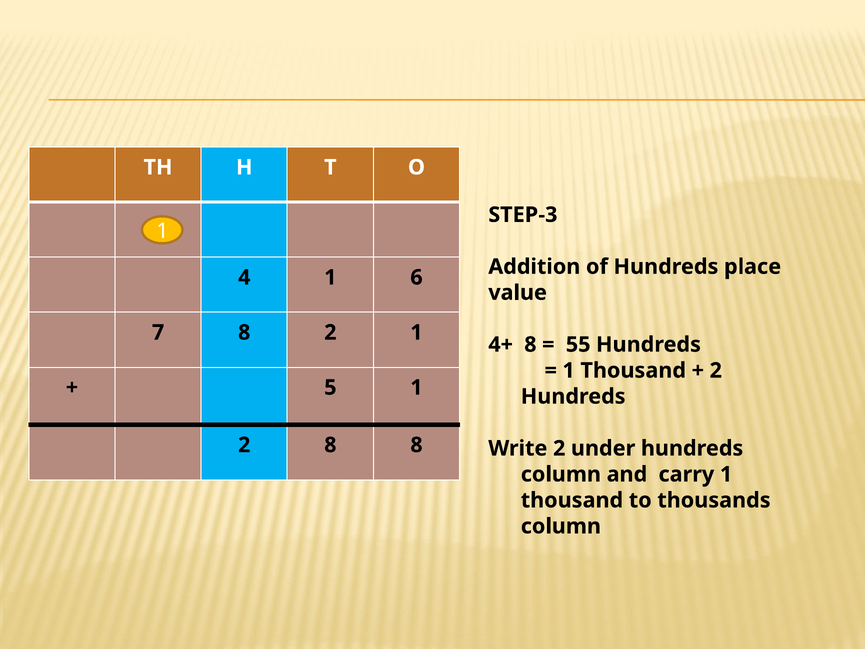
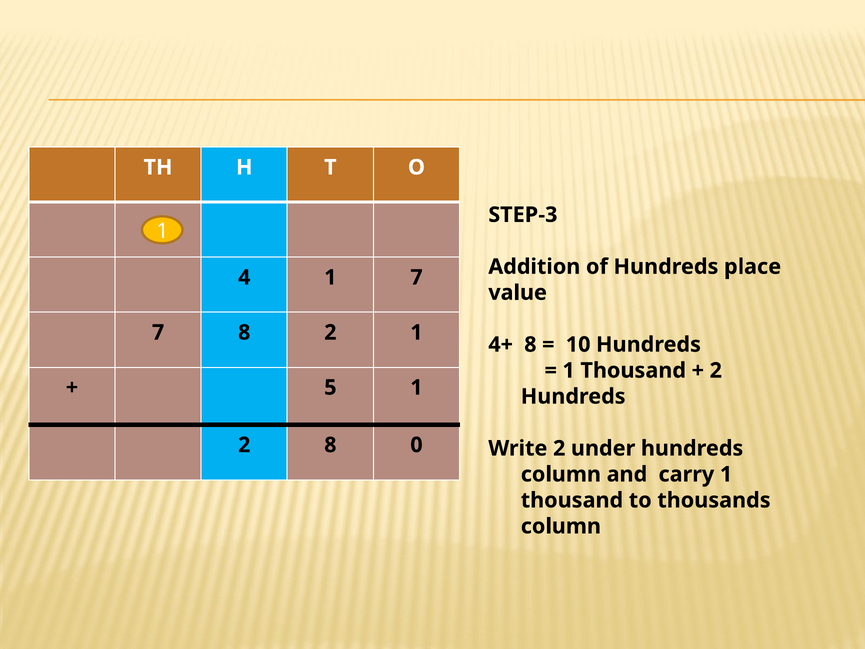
1 6: 6 -> 7
55: 55 -> 10
8 8: 8 -> 0
